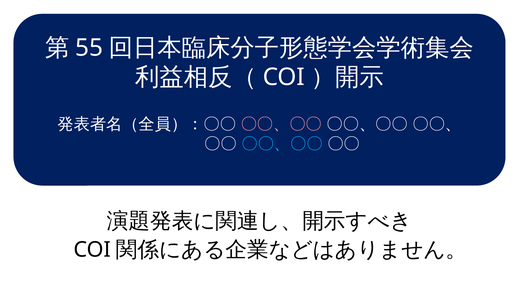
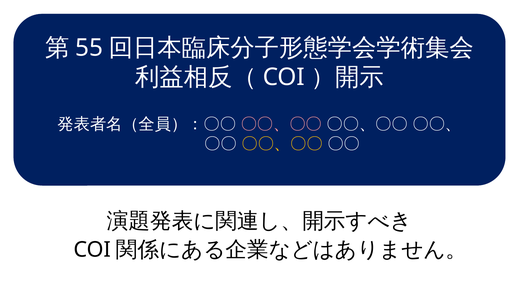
〇〇、〇〇 at (282, 144) colour: light blue -> yellow
